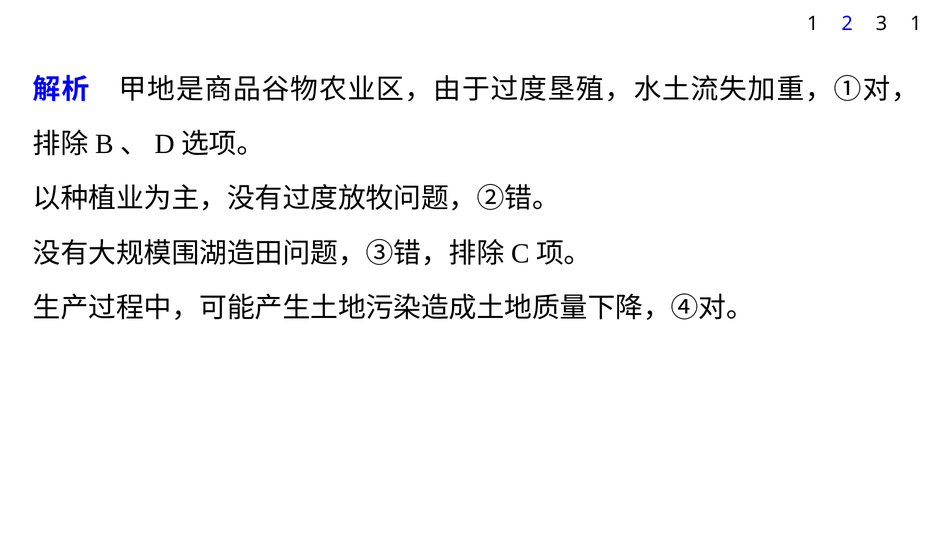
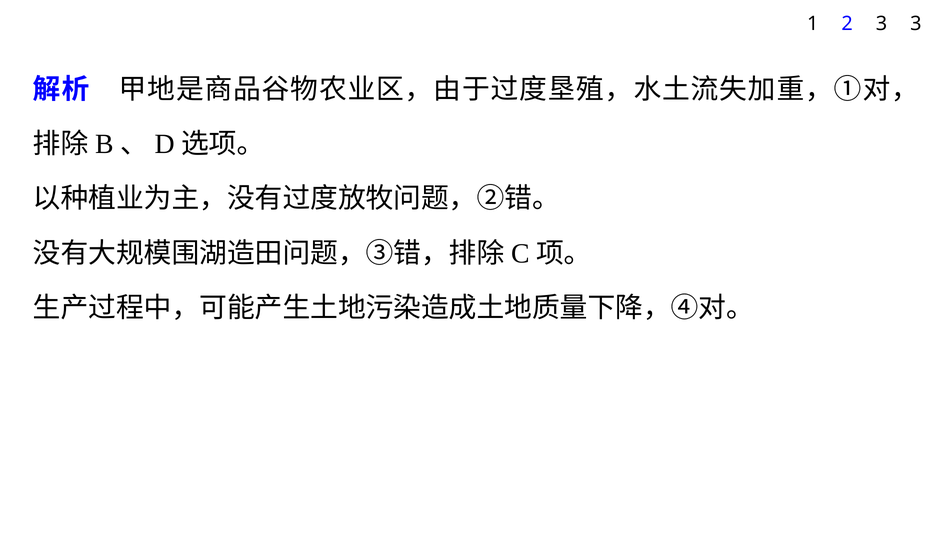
3 1: 1 -> 3
